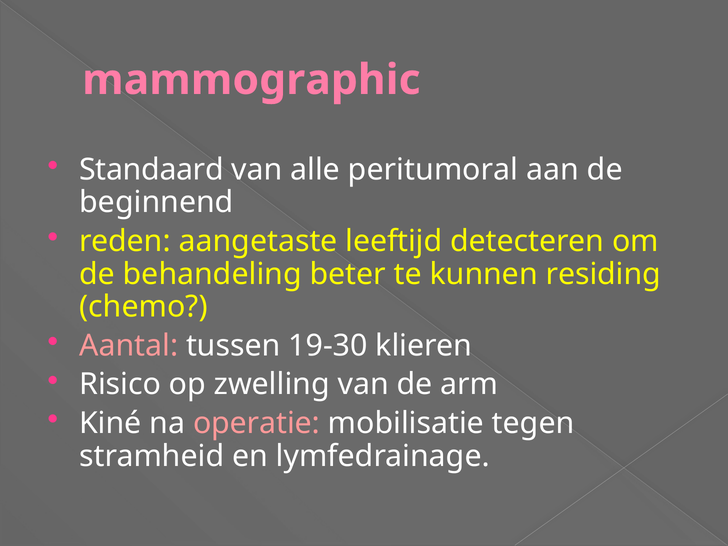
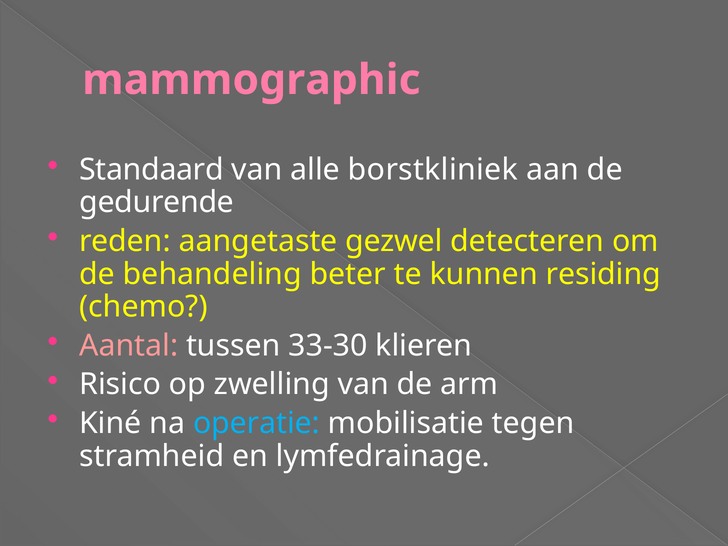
peritumoral: peritumoral -> borstkliniek
beginnend: beginnend -> gedurende
leeftijd: leeftijd -> gezwel
19-30: 19-30 -> 33-30
operatie colour: pink -> light blue
